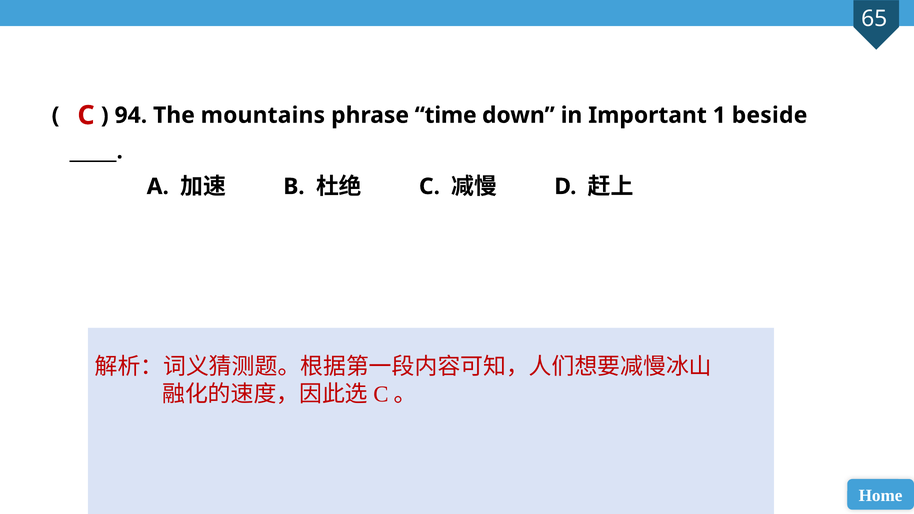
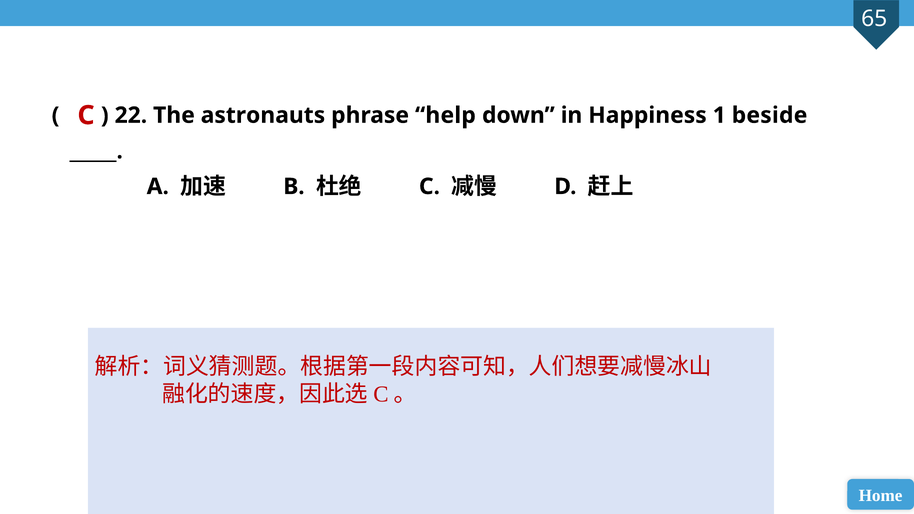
94: 94 -> 22
mountains: mountains -> astronauts
time: time -> help
Important: Important -> Happiness
